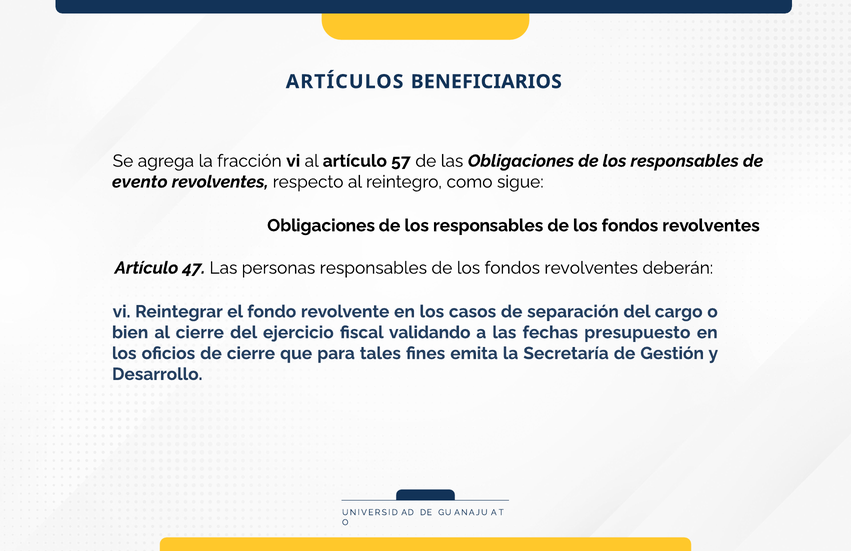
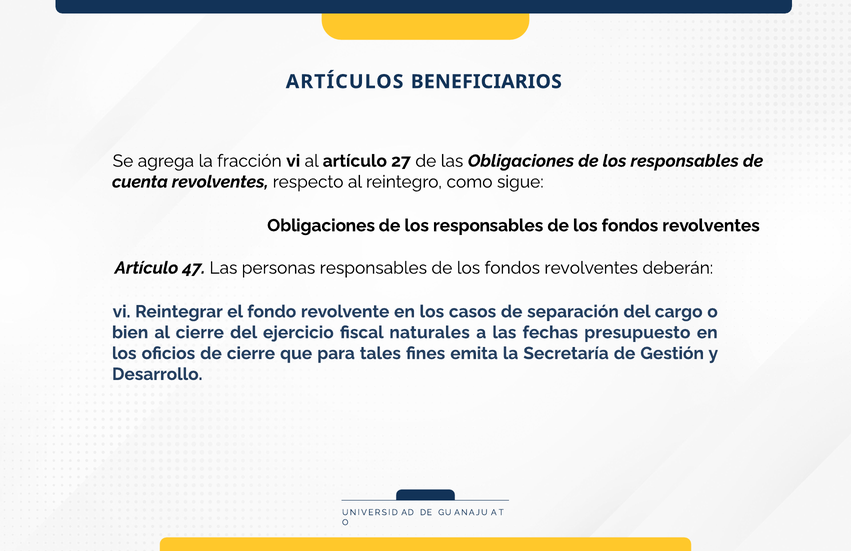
57: 57 -> 27
evento: evento -> cuenta
validando: validando -> naturales
